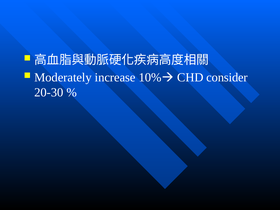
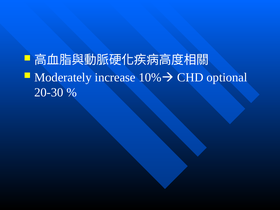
consider: consider -> optional
